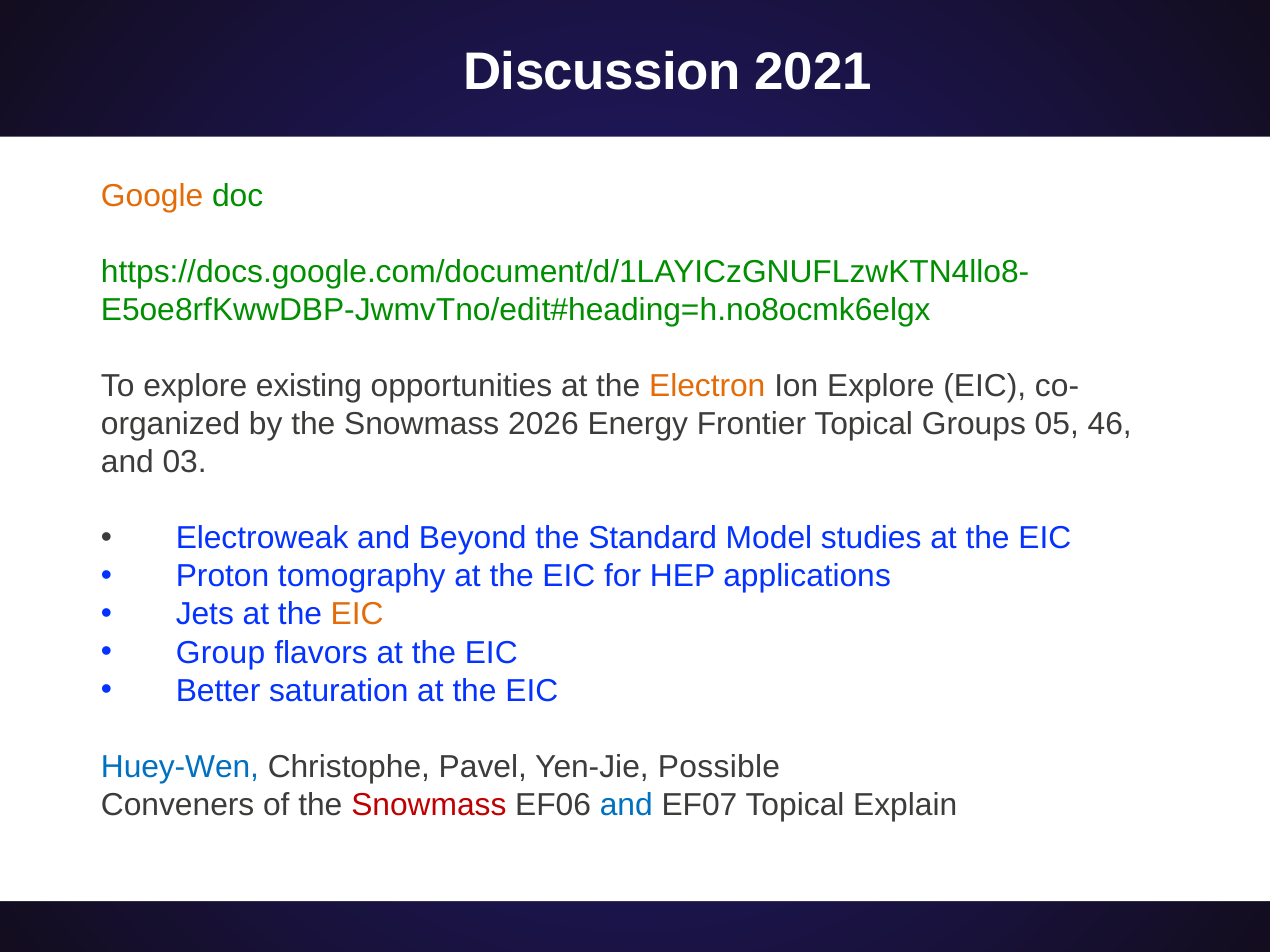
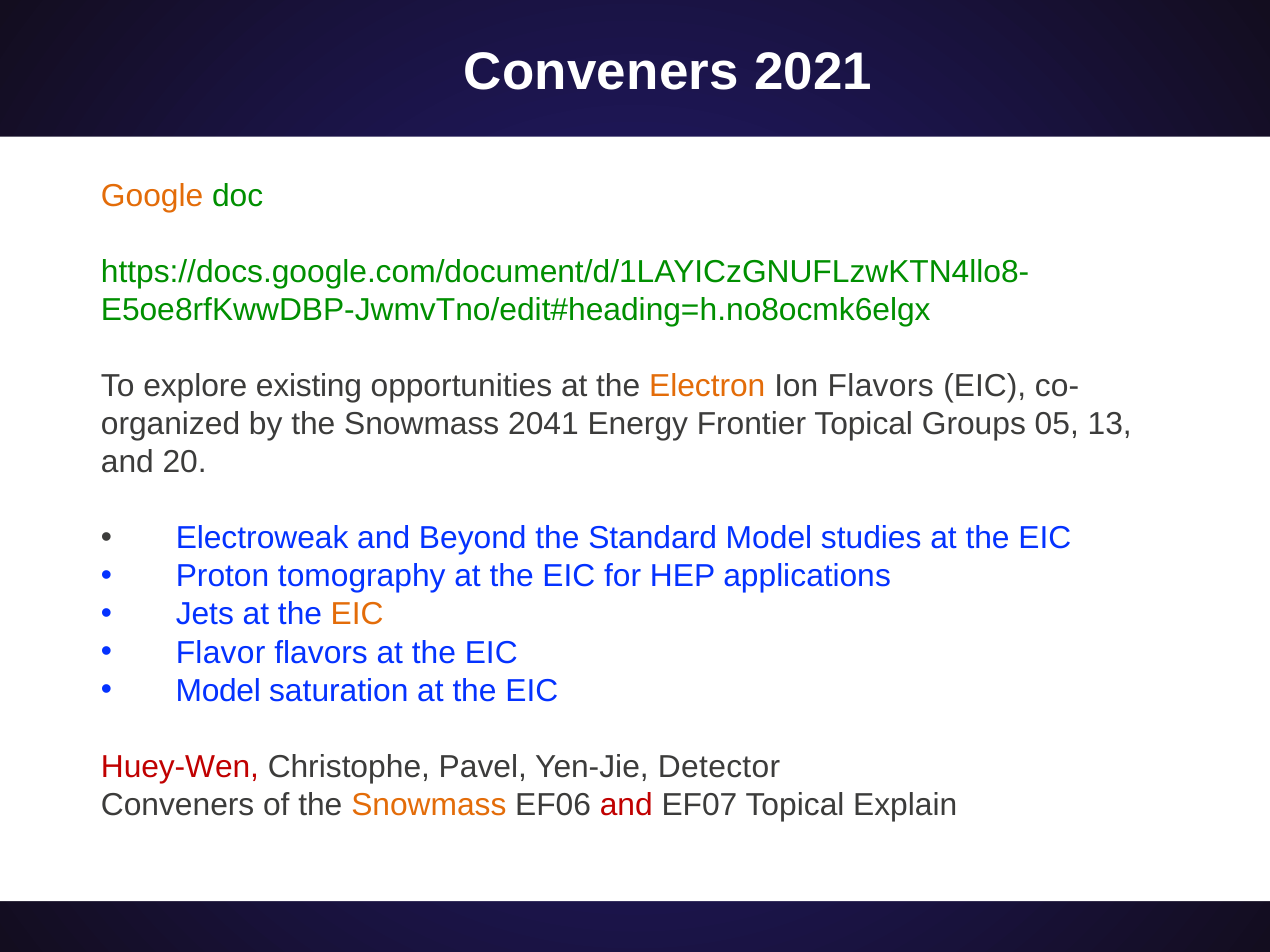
Discussion at (602, 72): Discussion -> Conveners
Ion Explore: Explore -> Flavors
2026: 2026 -> 2041
46: 46 -> 13
03: 03 -> 20
Group: Group -> Flavor
Better at (218, 691): Better -> Model
Huey-Wen colour: blue -> red
Possible: Possible -> Detector
Snowmass at (429, 805) colour: red -> orange
and at (626, 805) colour: blue -> red
